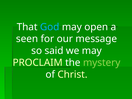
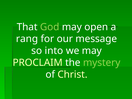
God colour: light blue -> light green
seen: seen -> rang
said: said -> into
